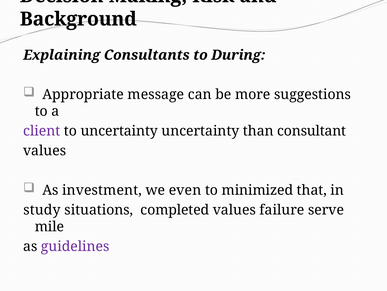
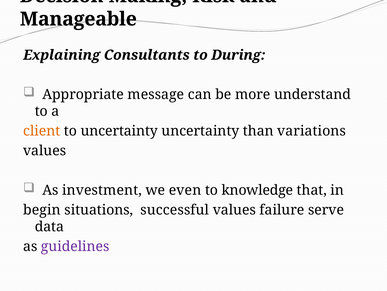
Background: Background -> Manageable
suggestions: suggestions -> understand
client colour: purple -> orange
consultant: consultant -> variations
minimized: minimized -> knowledge
study: study -> begin
completed: completed -> successful
mile: mile -> data
